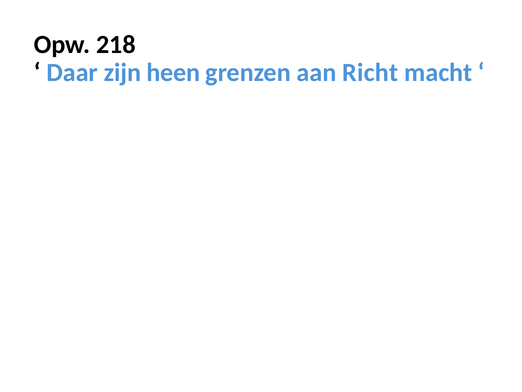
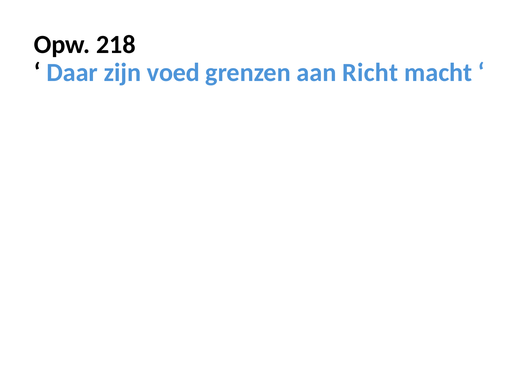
heen: heen -> voed
